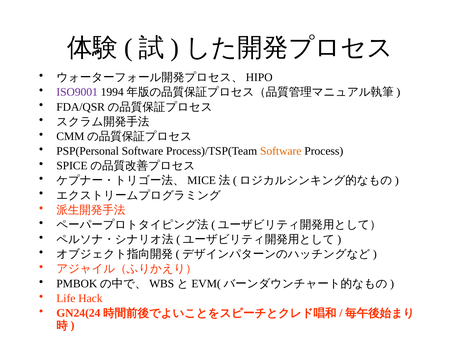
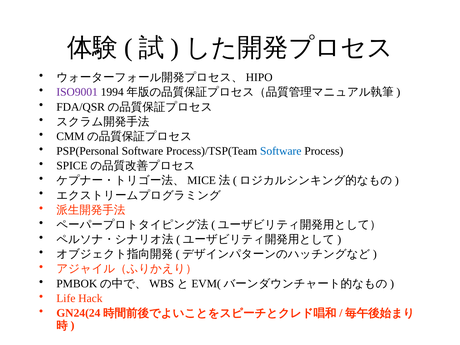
Software at (281, 151) colour: orange -> blue
